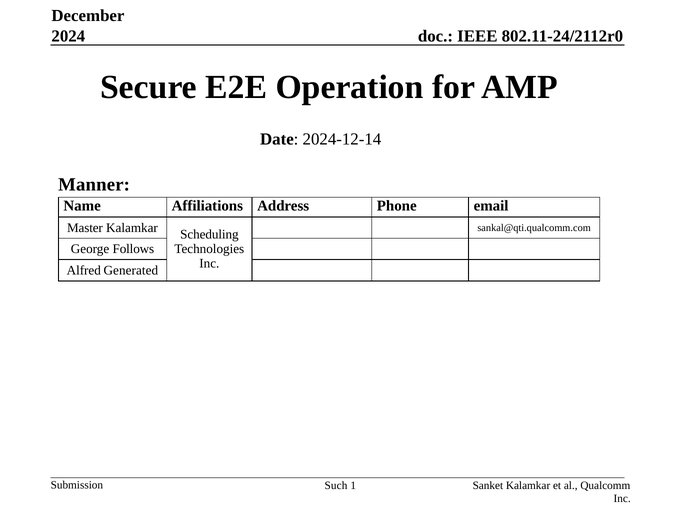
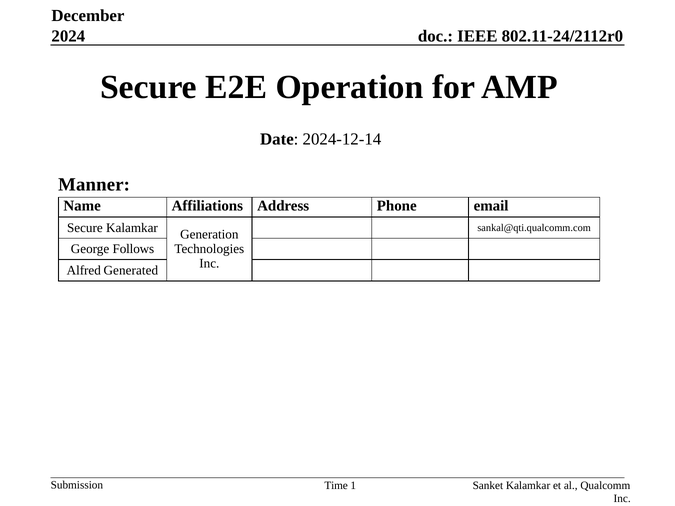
Master at (85, 228): Master -> Secure
Scheduling: Scheduling -> Generation
Such: Such -> Time
